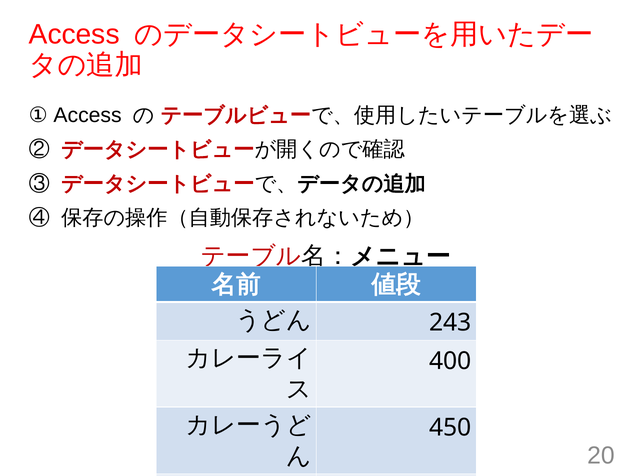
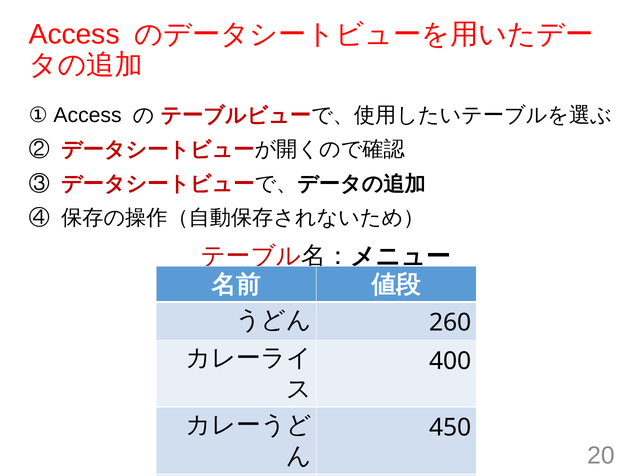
243: 243 -> 260
